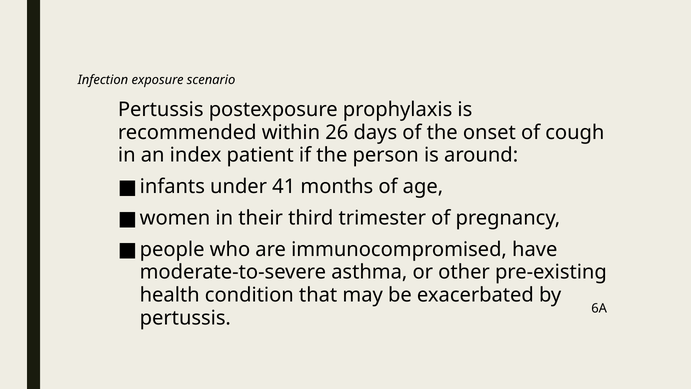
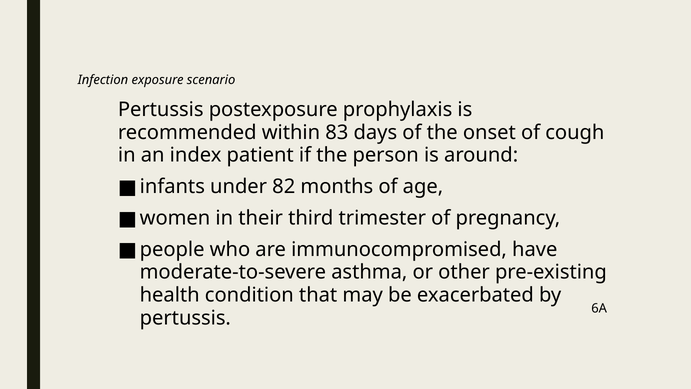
26: 26 -> 83
41: 41 -> 82
